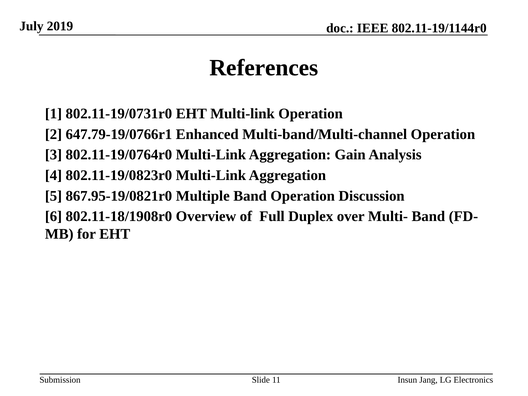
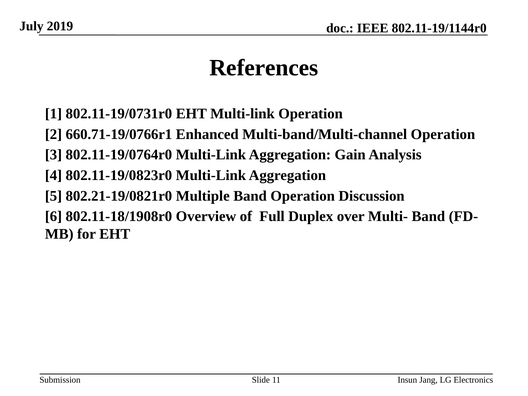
647.79-19/0766r1: 647.79-19/0766r1 -> 660.71-19/0766r1
867.95-19/0821r0: 867.95-19/0821r0 -> 802.21-19/0821r0
